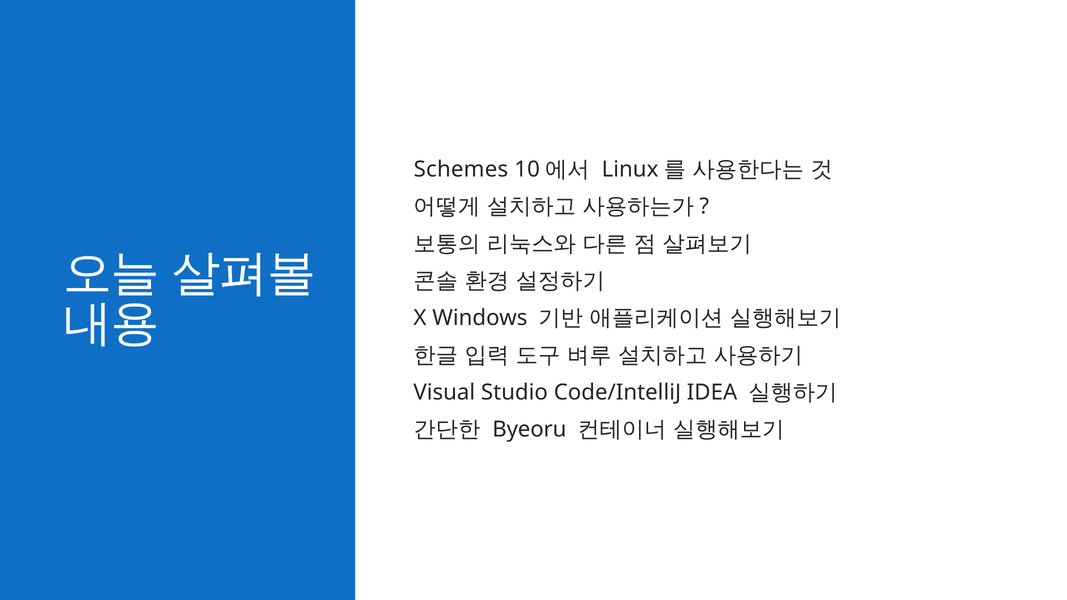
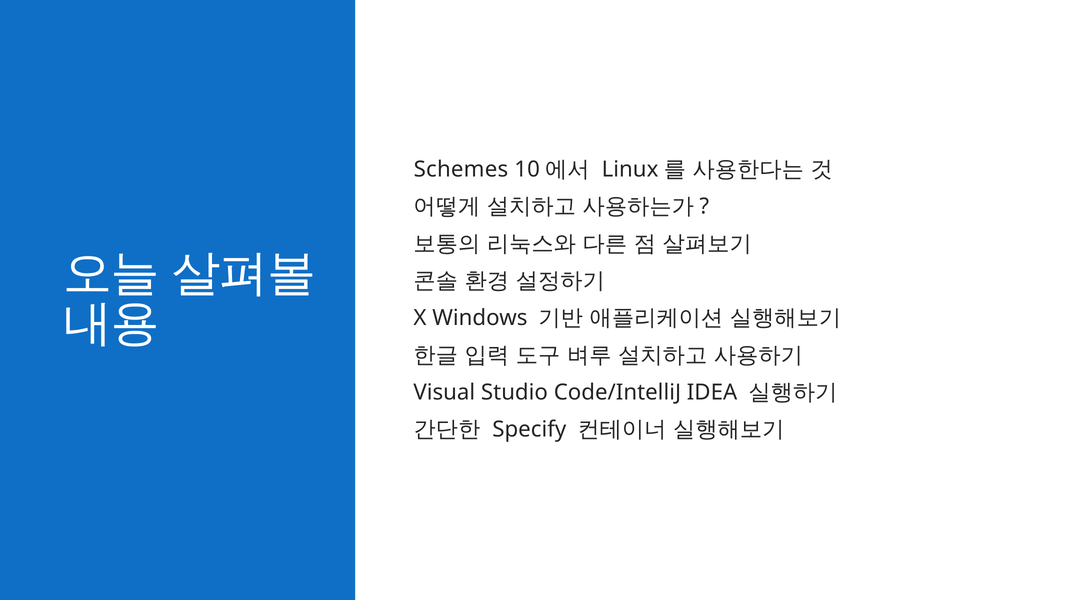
Byeoru: Byeoru -> Specify
